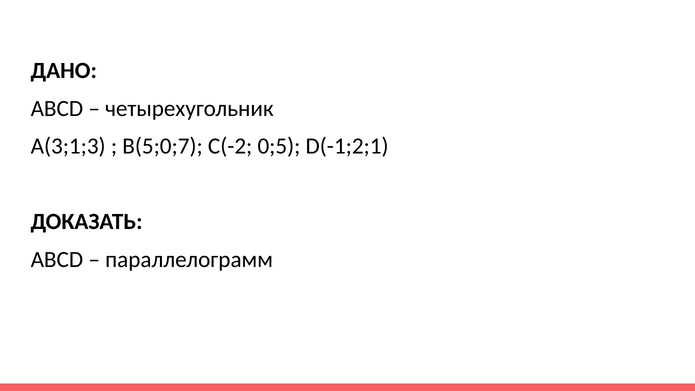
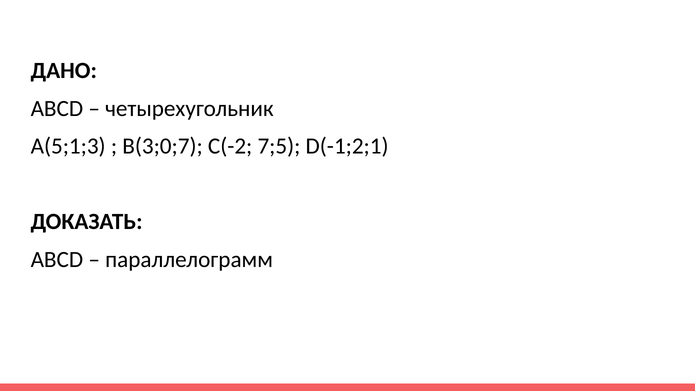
A(3;1;3: A(3;1;3 -> A(5;1;3
B(5;0;7: B(5;0;7 -> B(3;0;7
0;5: 0;5 -> 7;5
